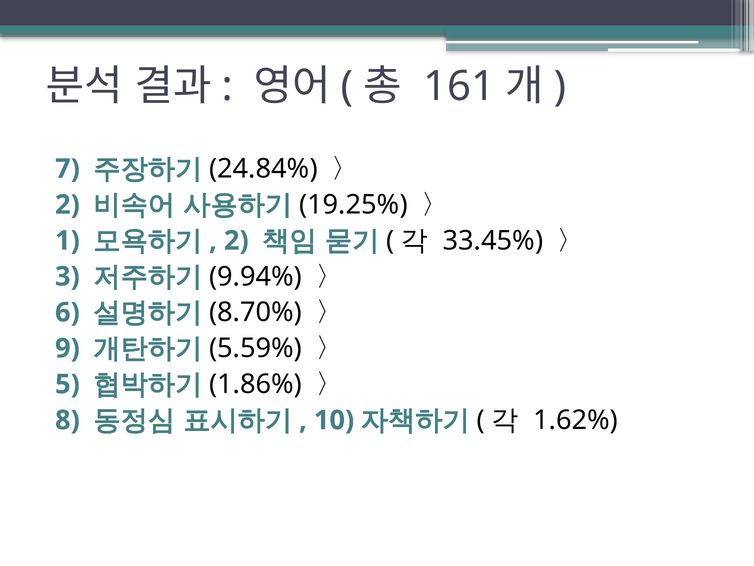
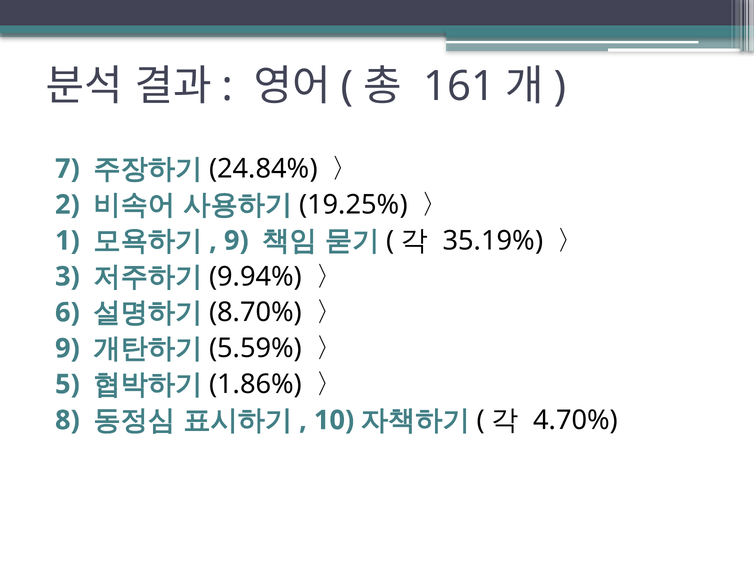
2 at (236, 240): 2 -> 9
33.45%: 33.45% -> 35.19%
1.62%: 1.62% -> 4.70%
